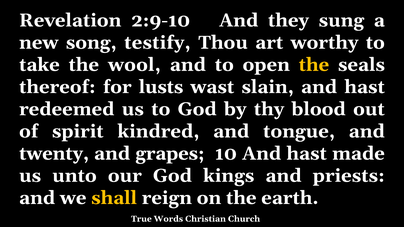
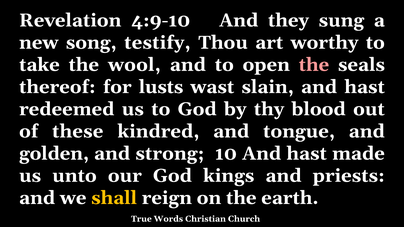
2:9-10: 2:9-10 -> 4:9-10
the at (314, 65) colour: yellow -> pink
spirit: spirit -> these
twenty: twenty -> golden
grapes: grapes -> strong
